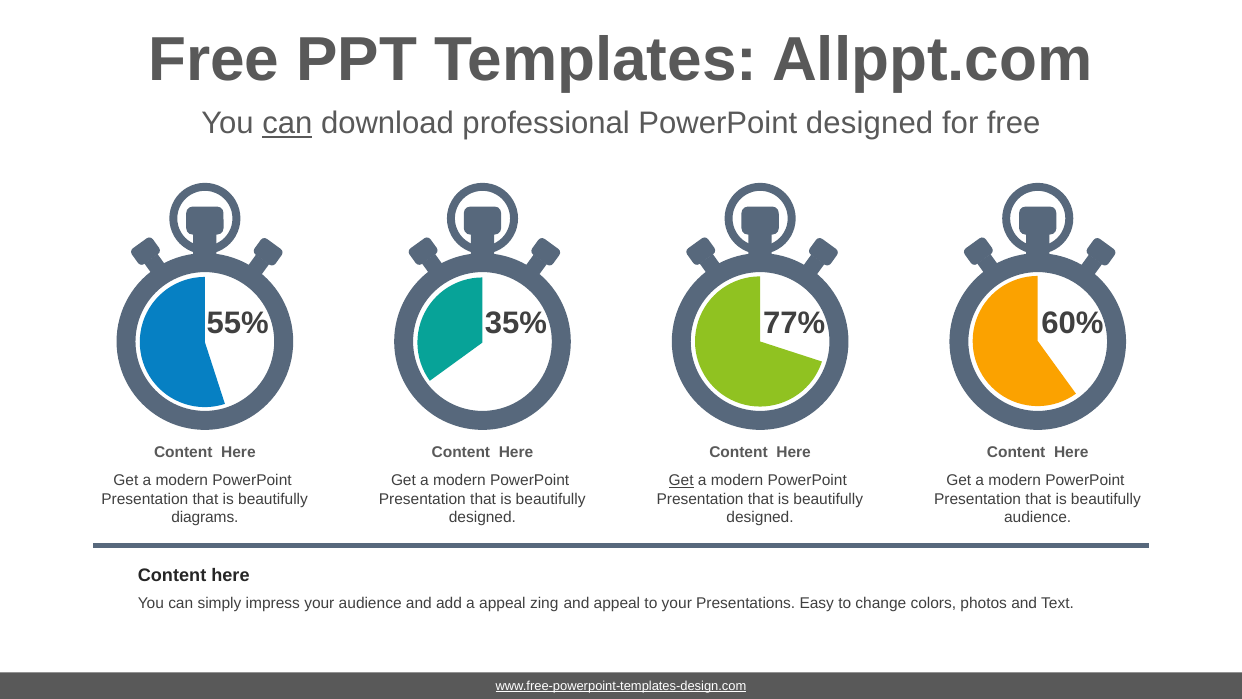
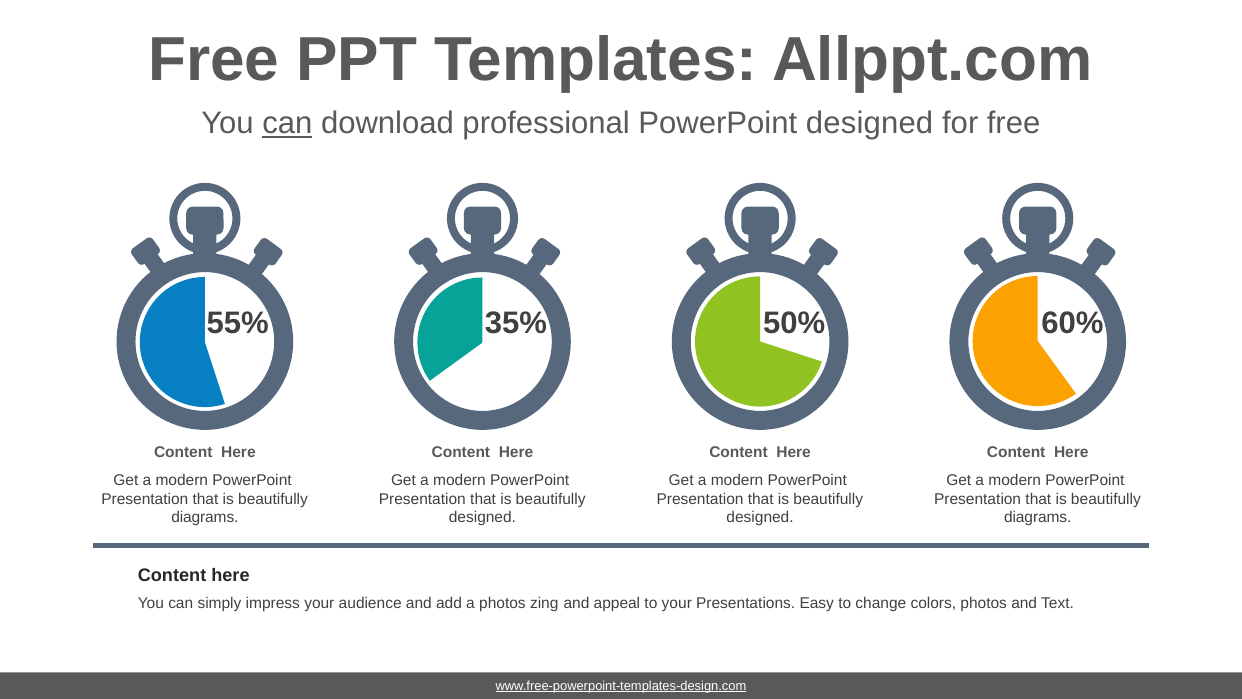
77%: 77% -> 50%
Get at (681, 480) underline: present -> none
audience at (1038, 518): audience -> diagrams
a appeal: appeal -> photos
